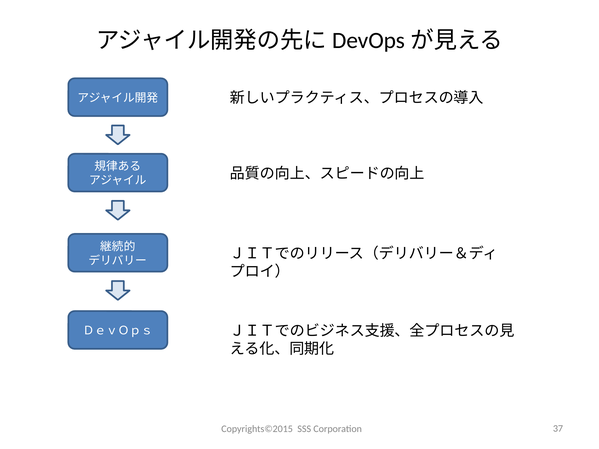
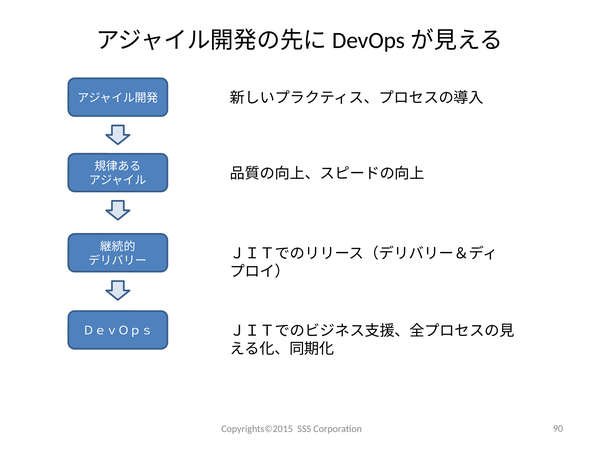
37: 37 -> 90
